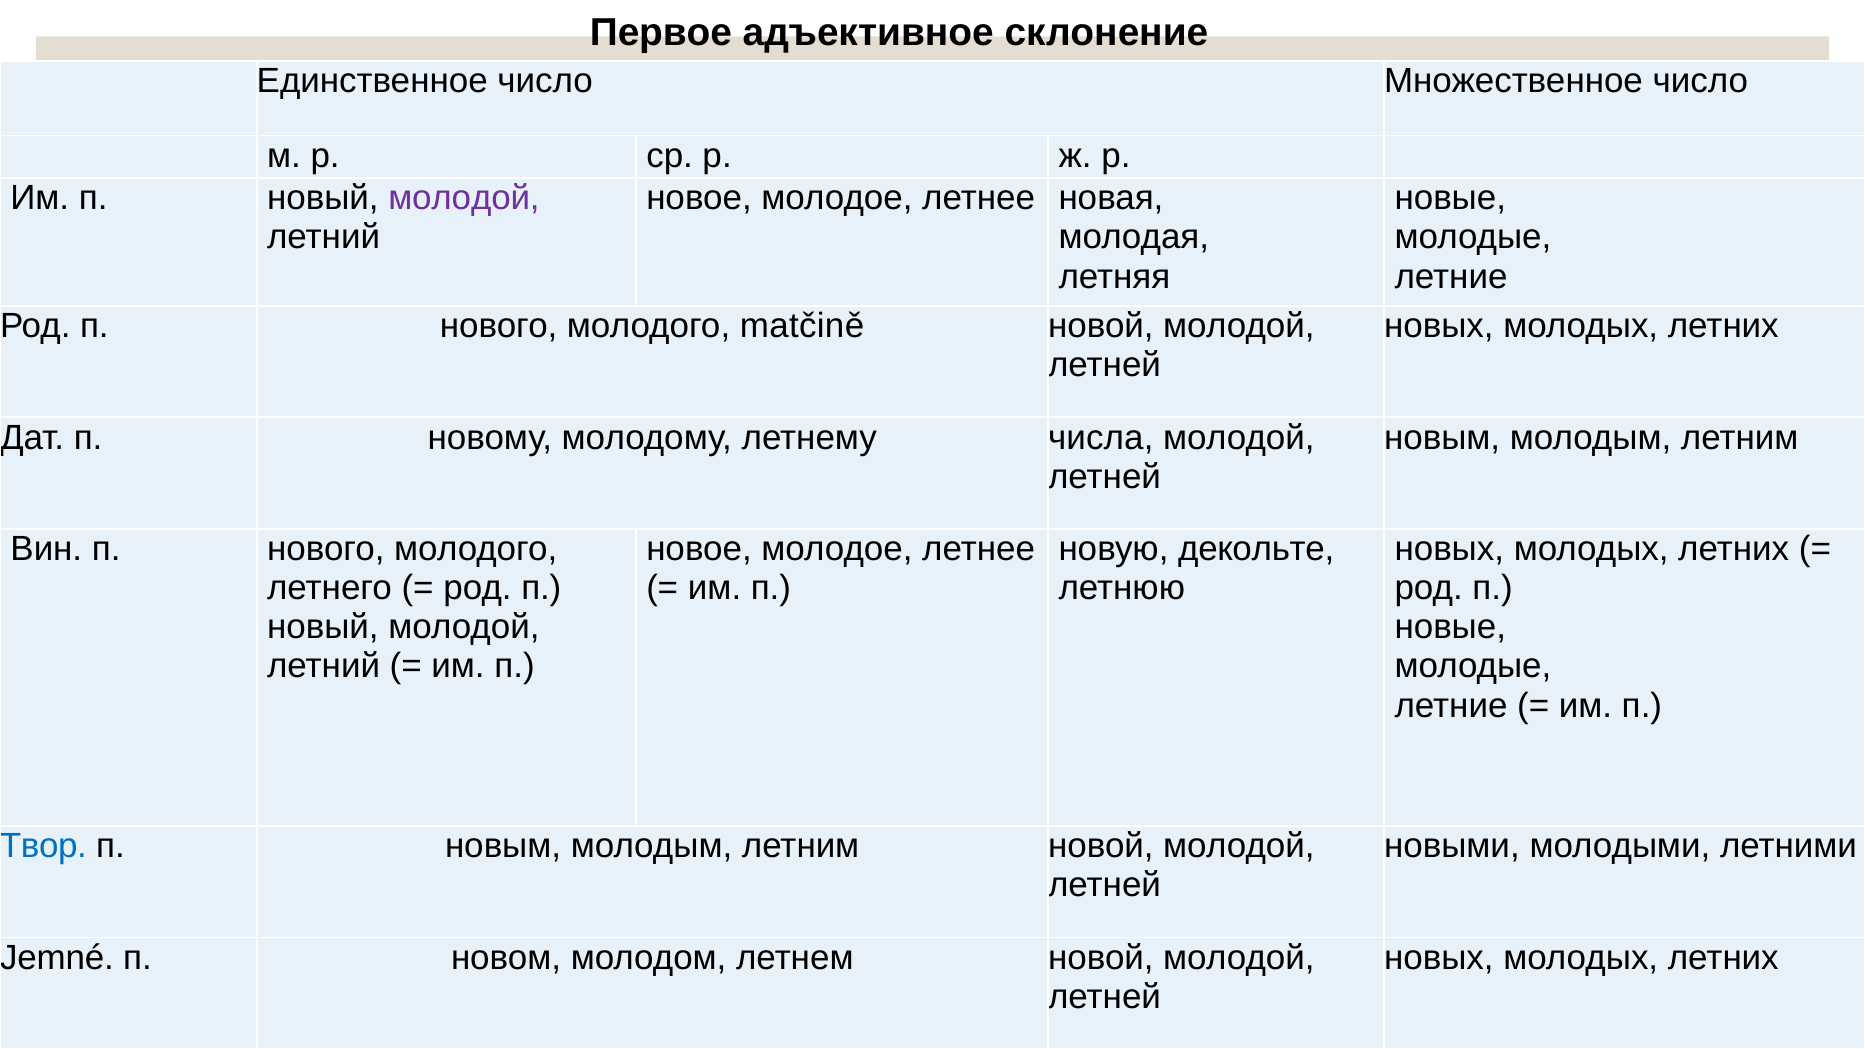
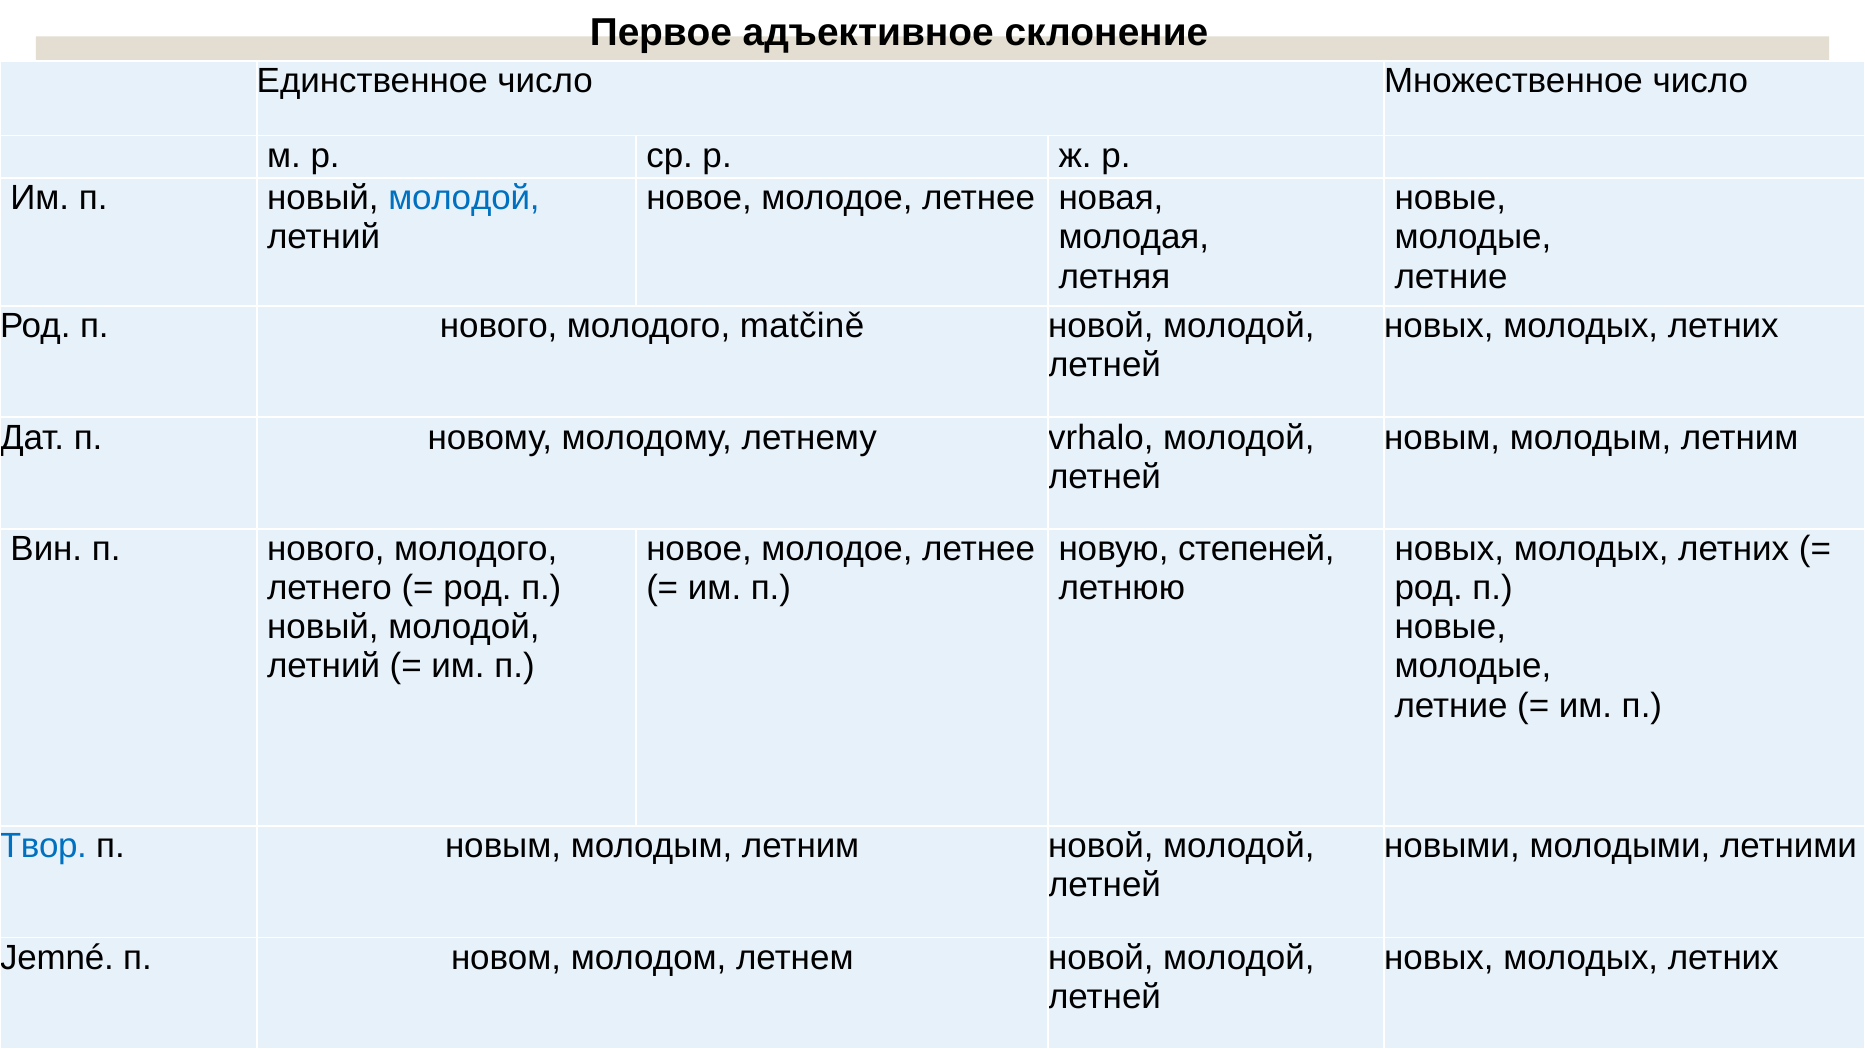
молодой at (464, 198) colour: purple -> blue
числа: числа -> vrhalo
декольте: декольте -> степеней
